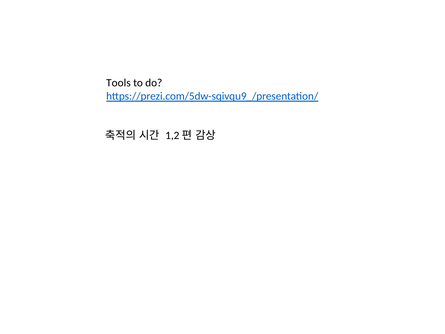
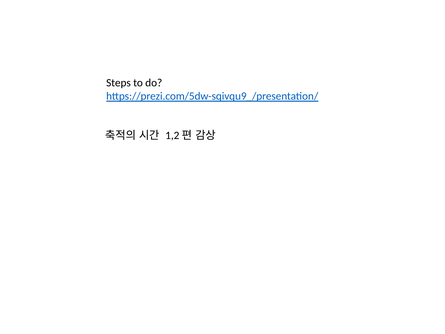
Tools: Tools -> Steps
